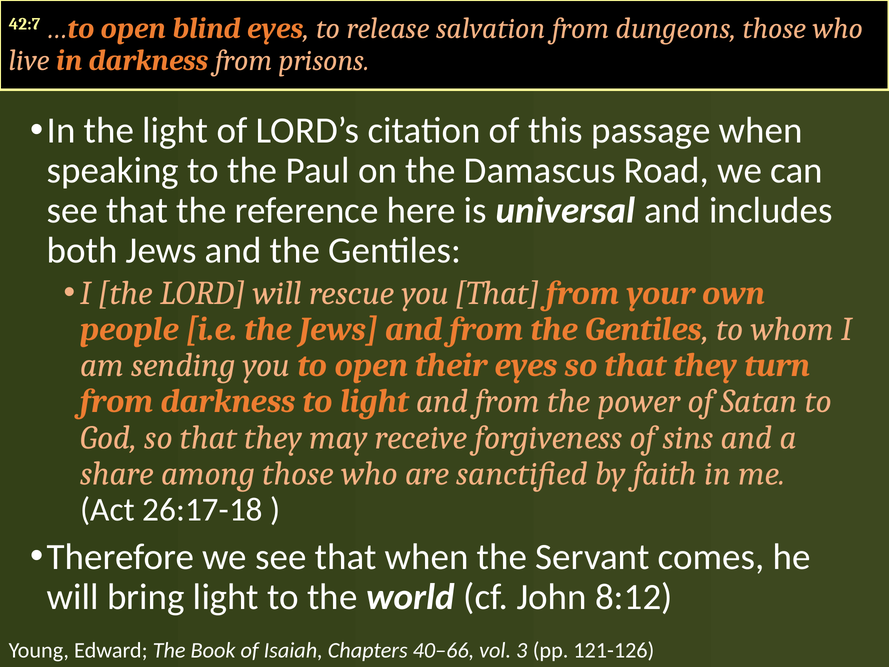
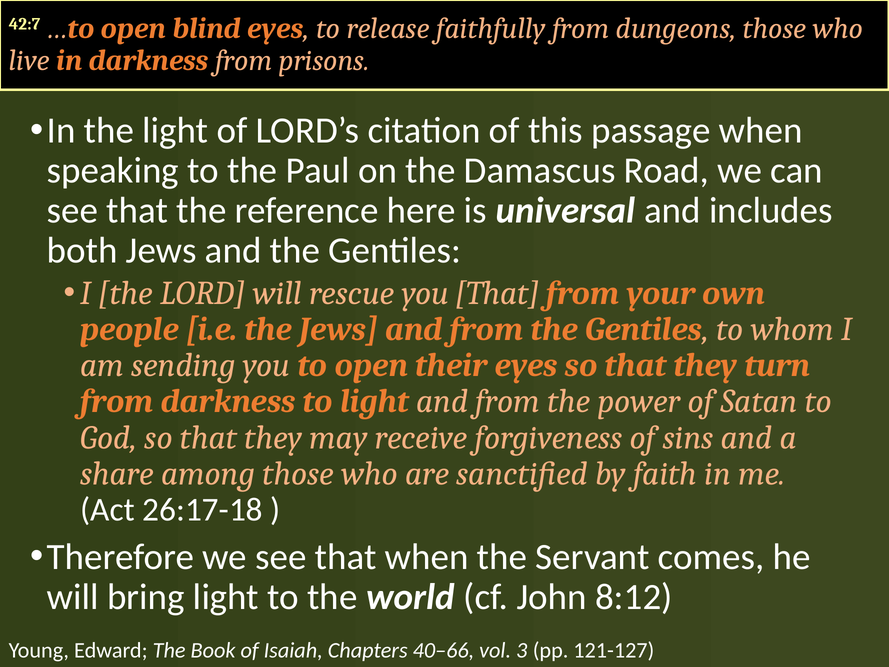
salvation: salvation -> faithfully
121-126: 121-126 -> 121-127
